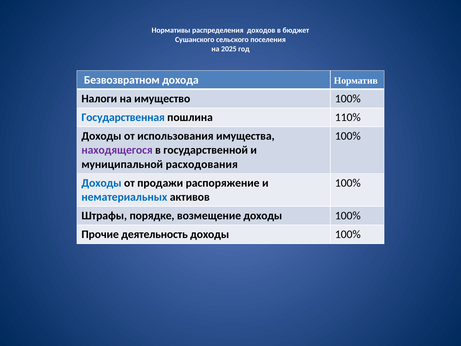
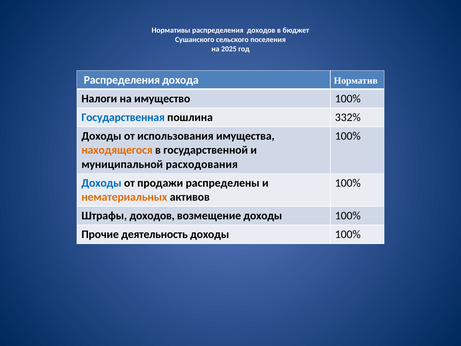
Безвозвратном at (122, 80): Безвозвратном -> Распределения
110%: 110% -> 332%
находящегося colour: purple -> orange
распоряжение: распоряжение -> распределены
нематериальных colour: blue -> orange
Штрафы порядке: порядке -> доходов
